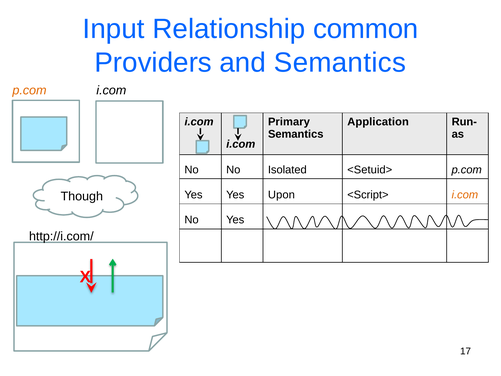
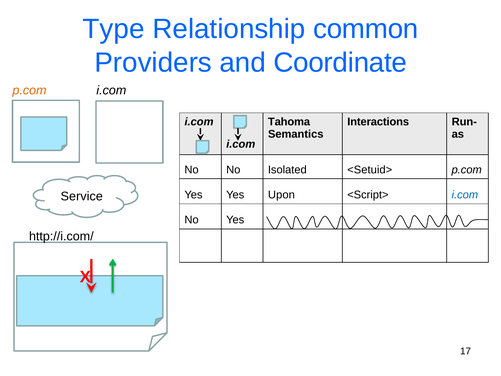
Input: Input -> Type
and Semantics: Semantics -> Coordinate
Primary: Primary -> Tahoma
Application: Application -> Interactions
i.com at (465, 195) colour: orange -> blue
Though: Though -> Service
